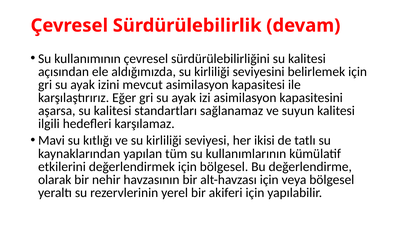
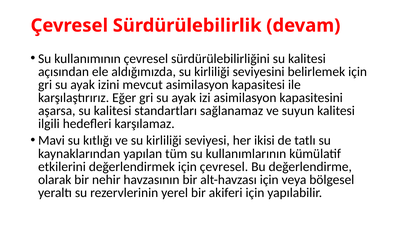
için bölgesel: bölgesel -> çevresel
